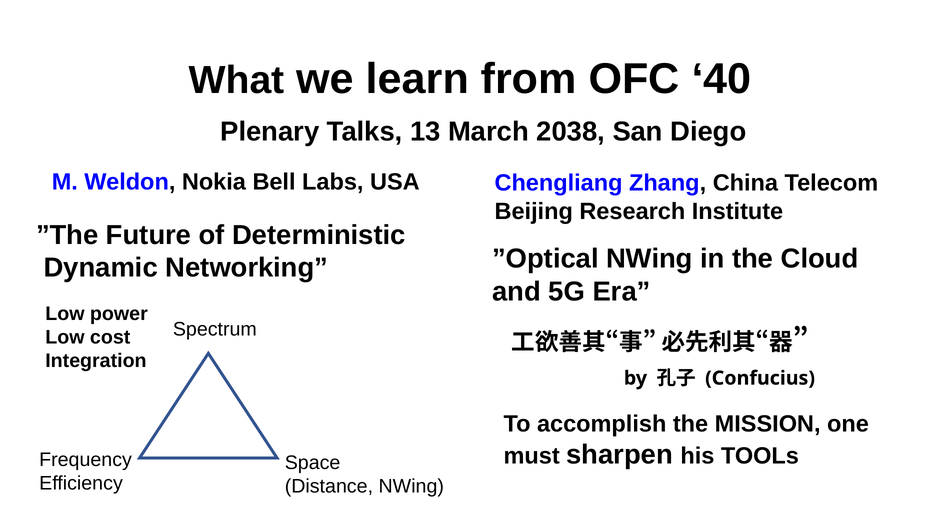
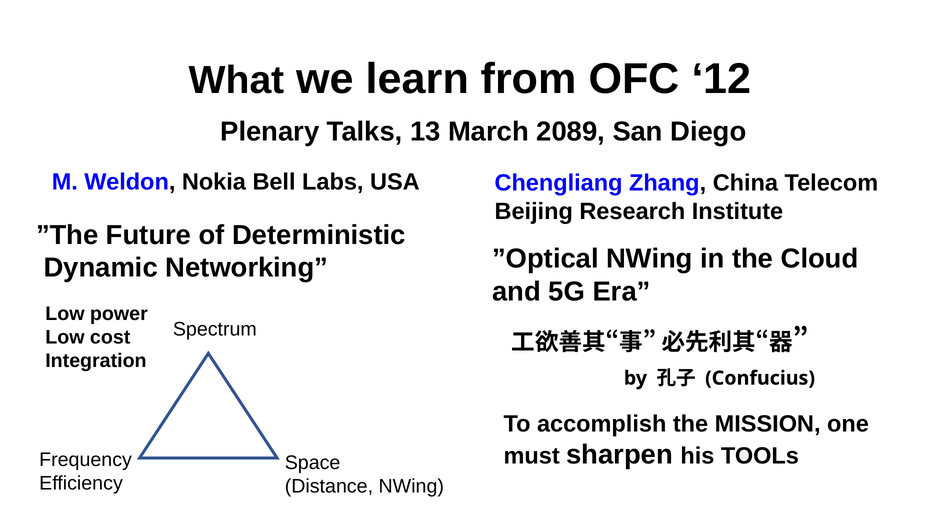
40: 40 -> 12
2038: 2038 -> 2089
